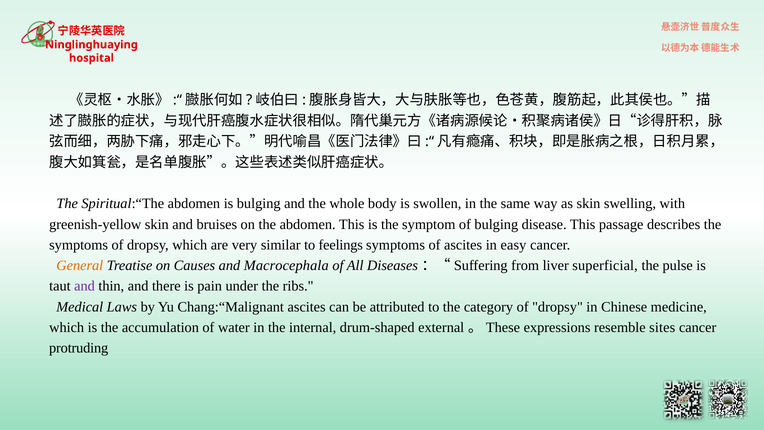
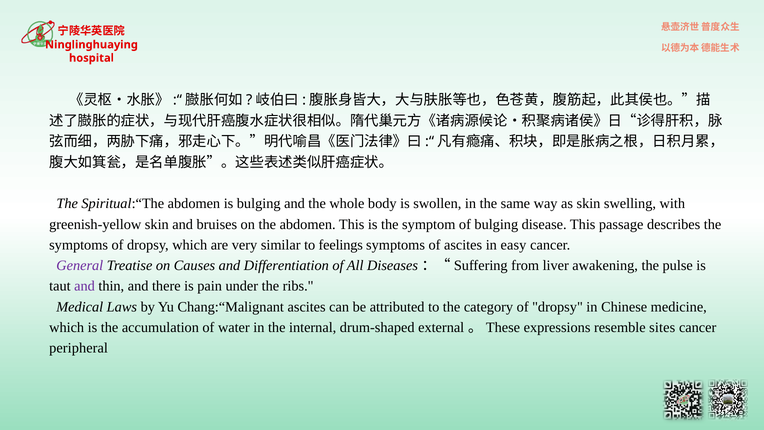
General colour: orange -> purple
Macrocephala: Macrocephala -> Differentiation
superficial: superficial -> awakening
protruding: protruding -> peripheral
